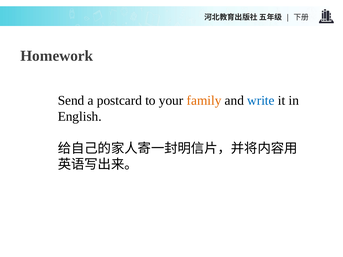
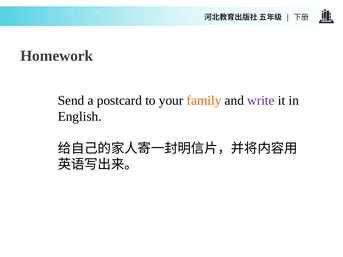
write colour: blue -> purple
